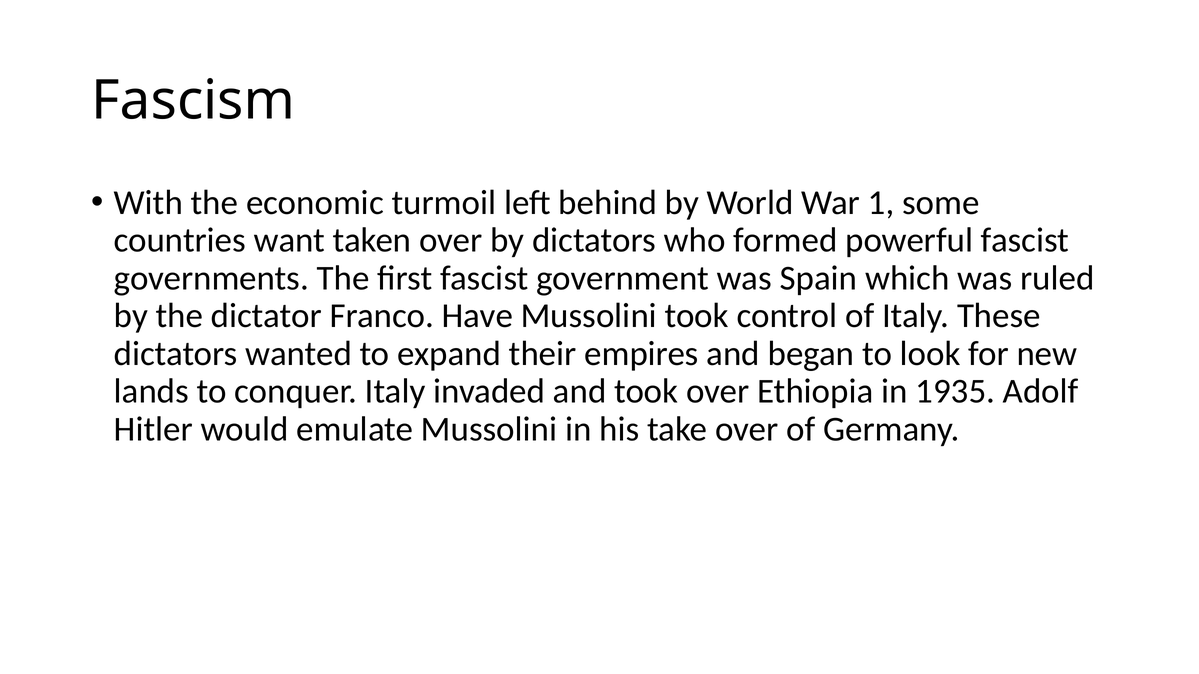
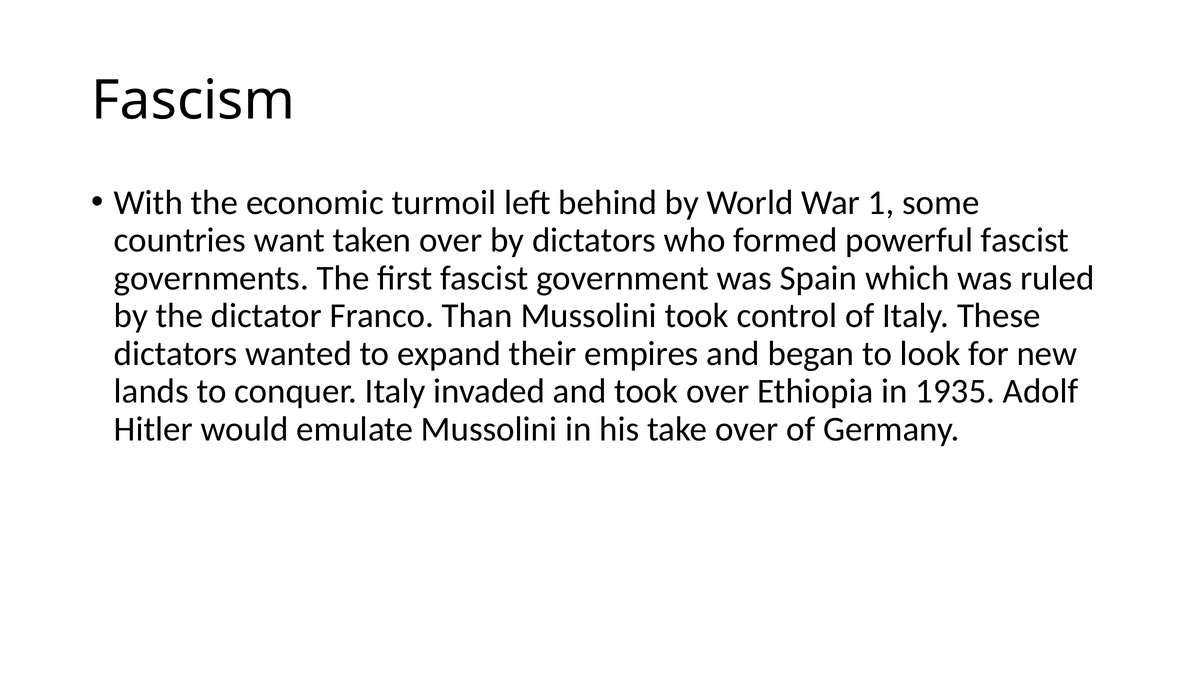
Have: Have -> Than
